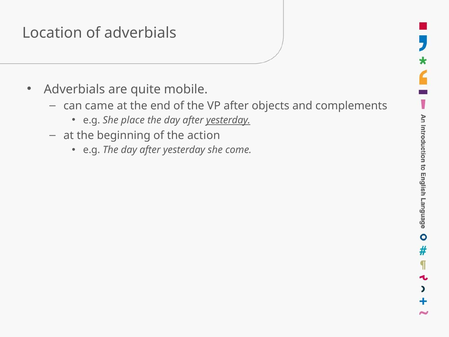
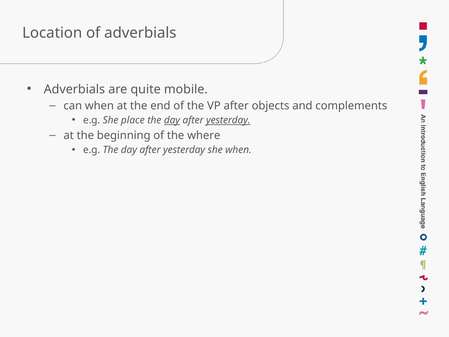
can came: came -> when
day at (172, 120) underline: none -> present
action: action -> where
she come: come -> when
